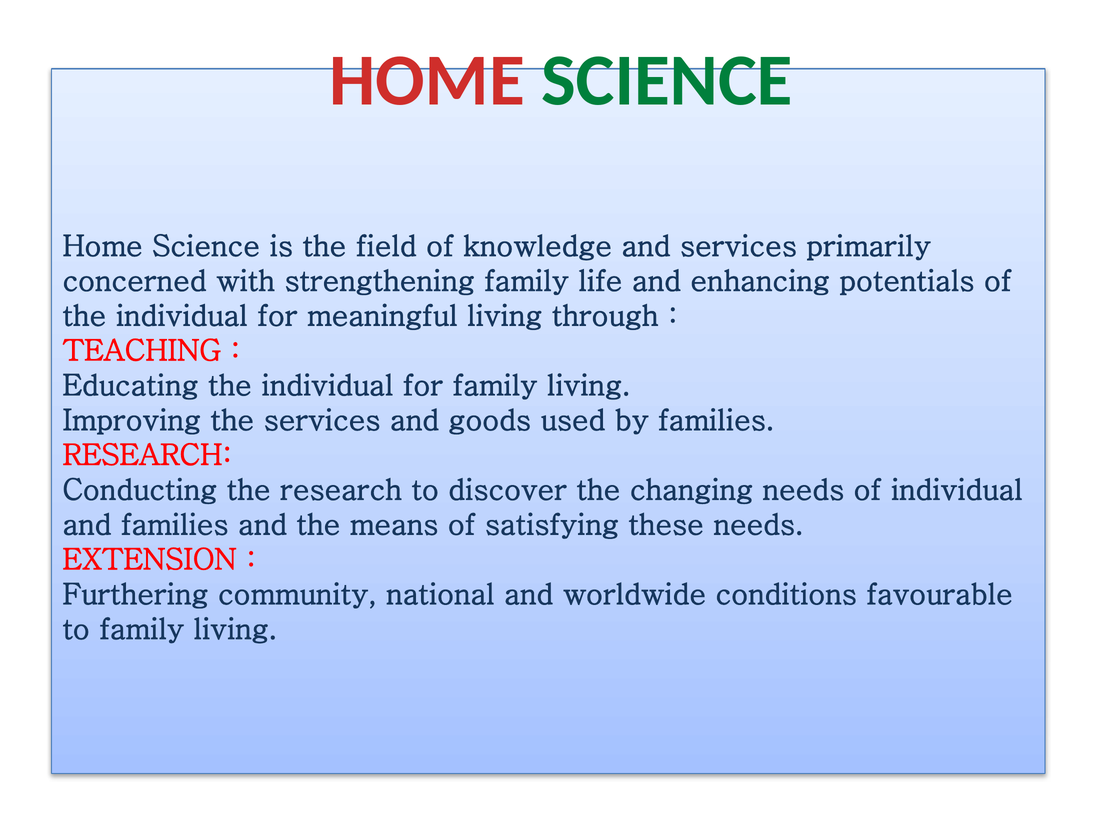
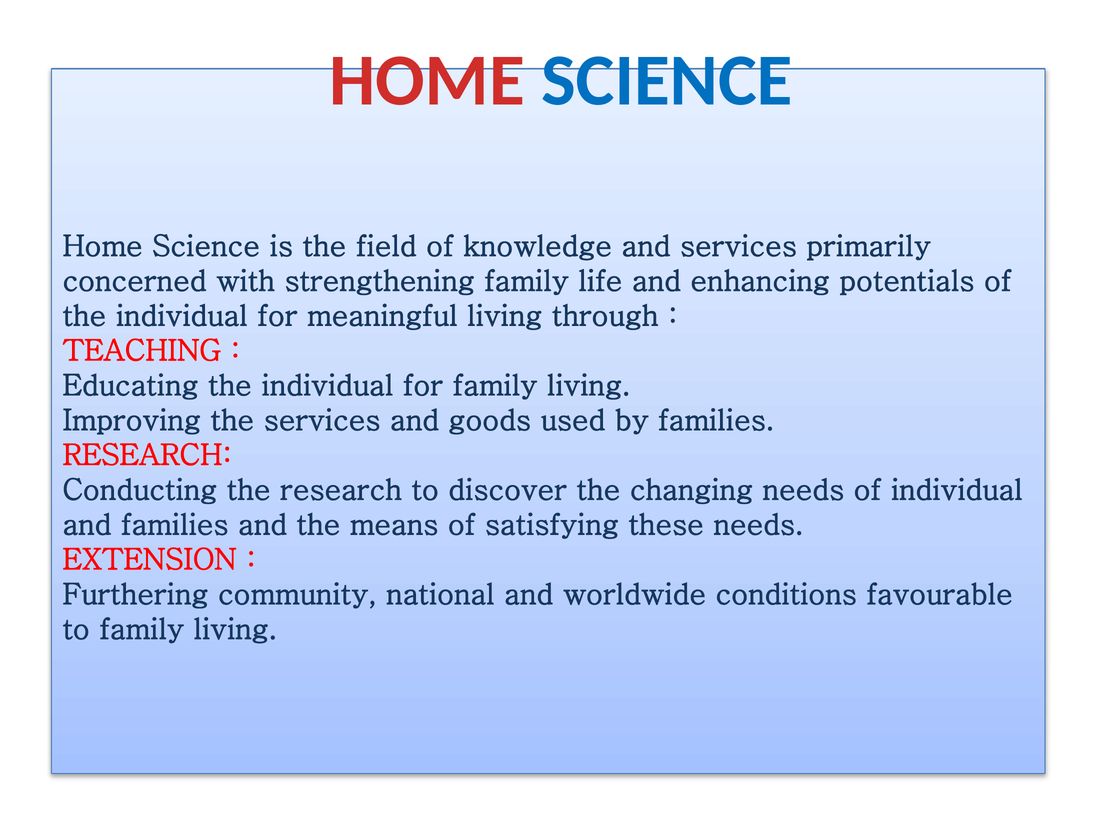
SCIENCE at (667, 80) colour: green -> blue
